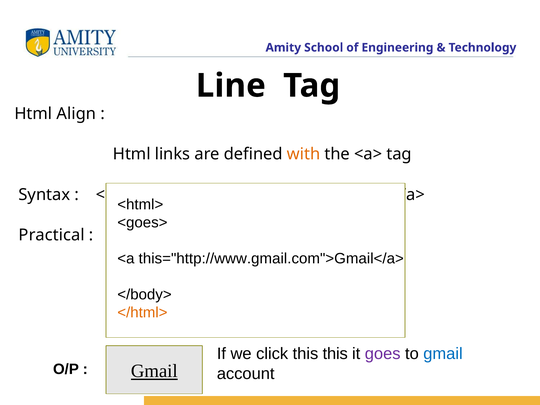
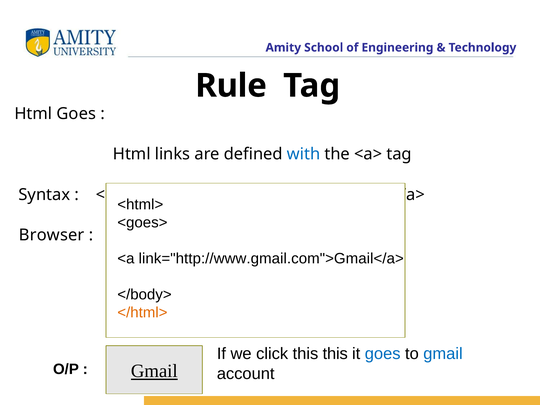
Line: Line -> Rule
Html Align: Align -> Goes
with colour: orange -> blue
Practical: Practical -> Browser
this="http://www.gmail.com">Gmail</a>: this="http://www.gmail.com">Gmail</a> -> link="http://www.gmail.com">Gmail</a>
goes at (383, 354) colour: purple -> blue
